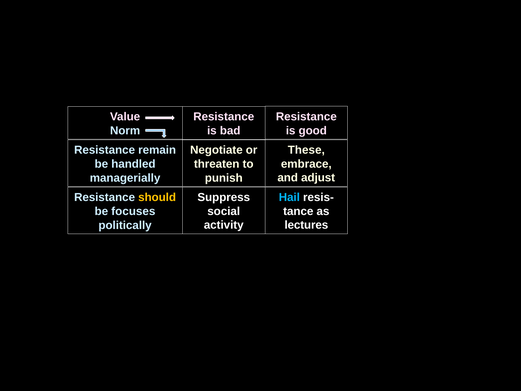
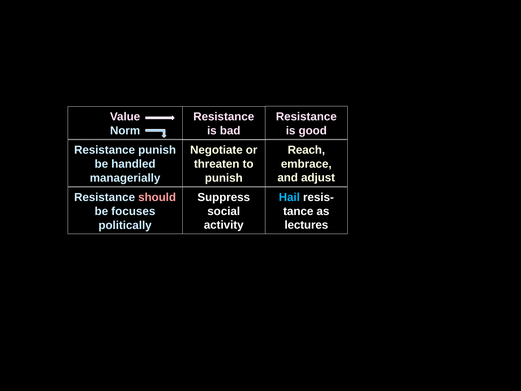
These: These -> Reach
Resistance remain: remain -> punish
should colour: yellow -> pink
